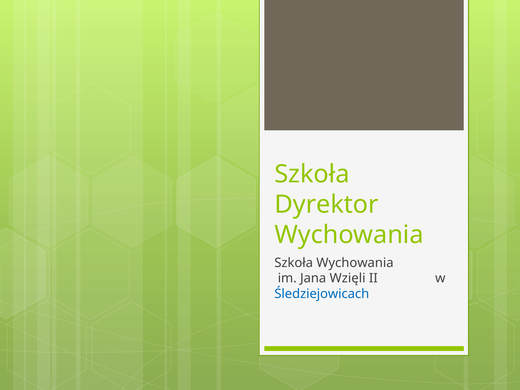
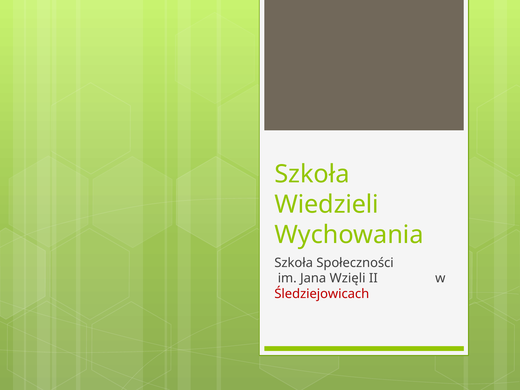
Dyrektor: Dyrektor -> Wiedzieli
Szkoła Wychowania: Wychowania -> Społeczności
Śledziejowicach colour: blue -> red
